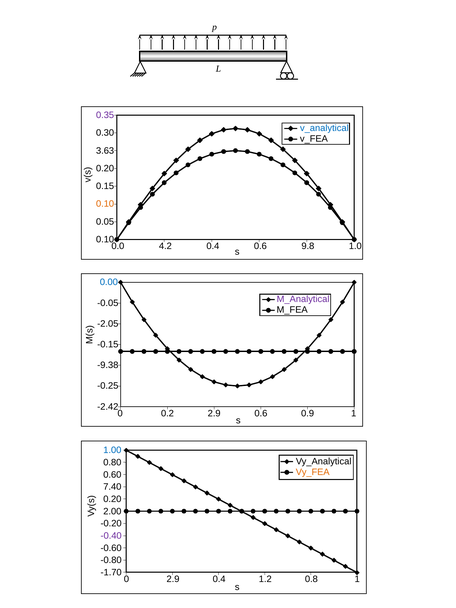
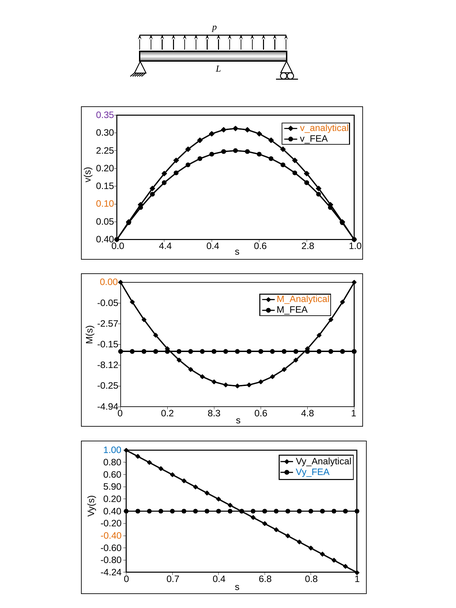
v_analytical colour: blue -> orange
3.63: 3.63 -> 2.25
0.10 at (105, 239): 0.10 -> 0.40
4.2: 4.2 -> 4.4
9.8: 9.8 -> 2.8
0.00 colour: blue -> orange
M_Analytical colour: purple -> orange
-2.05: -2.05 -> -2.57
-9.38: -9.38 -> -8.12
-2.42: -2.42 -> -4.94
0.2 2.9: 2.9 -> 8.3
0.9: 0.9 -> 4.8
Vy_FEA colour: orange -> blue
7.40: 7.40 -> 5.90
2.00 at (112, 511): 2.00 -> 0.40
-0.40 colour: purple -> orange
-1.70: -1.70 -> -4.24
0 2.9: 2.9 -> 0.7
1.2: 1.2 -> 6.8
